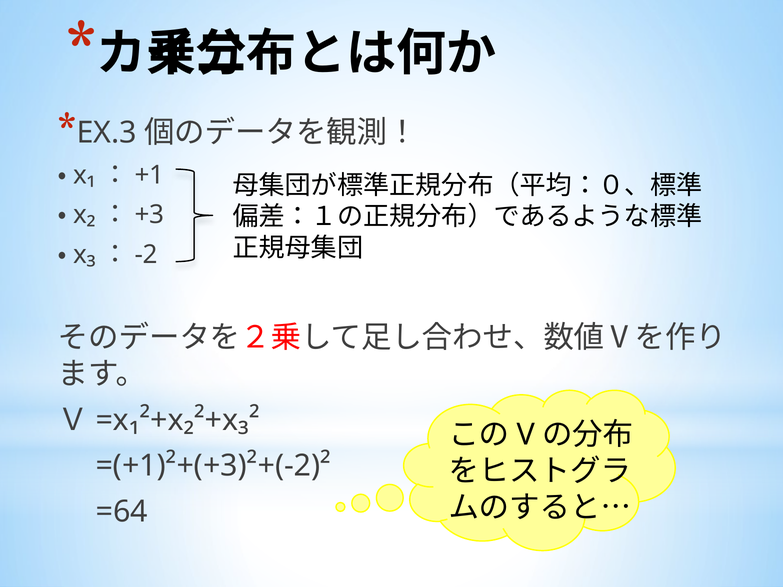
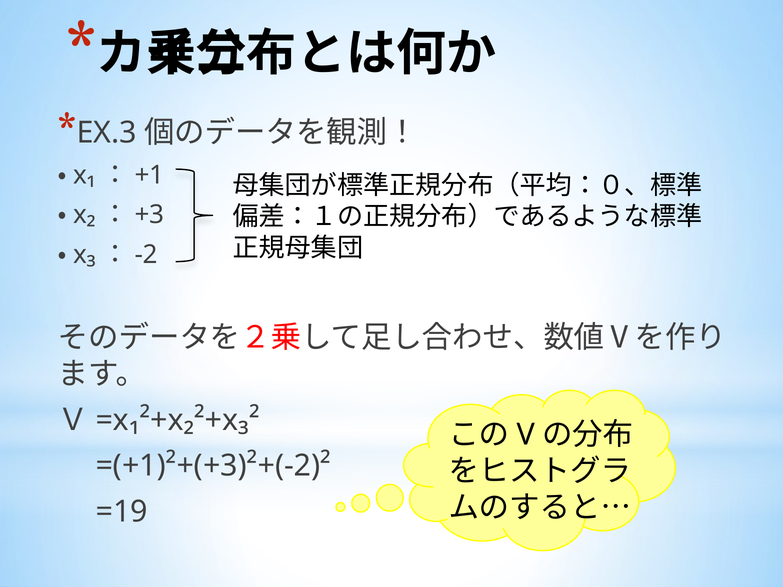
=64: =64 -> =19
